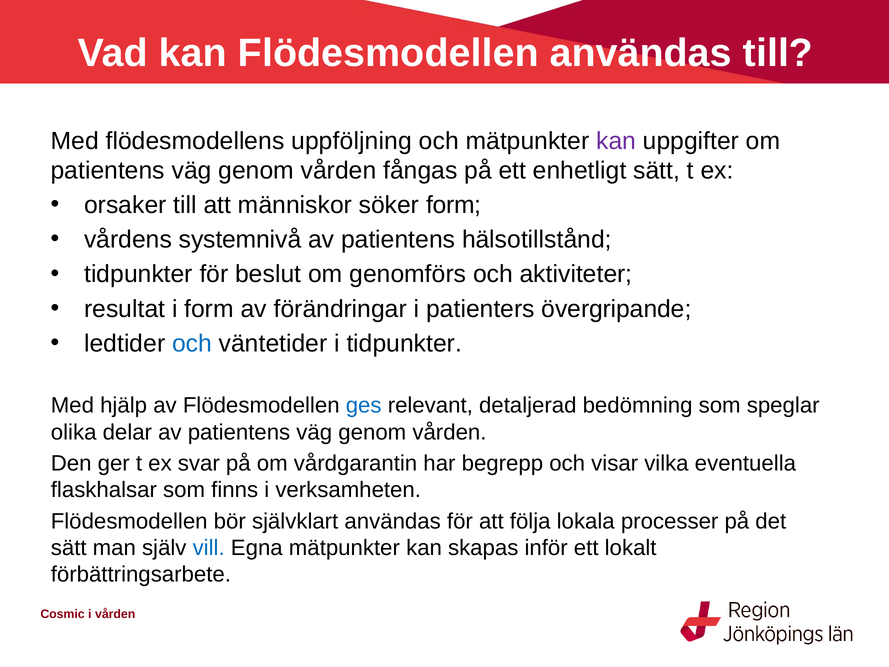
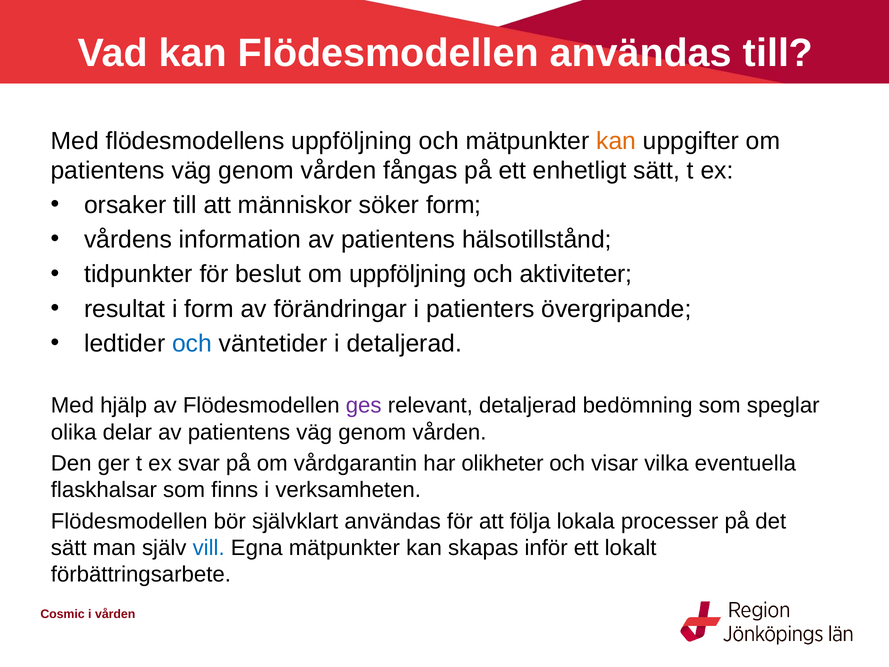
kan at (616, 141) colour: purple -> orange
systemnivå: systemnivå -> information
om genomförs: genomförs -> uppföljning
i tidpunkter: tidpunkter -> detaljerad
ges colour: blue -> purple
begrepp: begrepp -> olikheter
